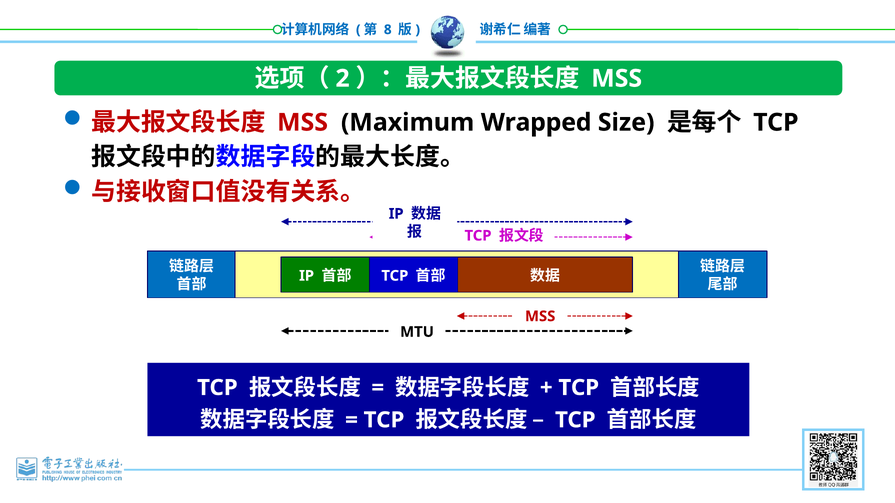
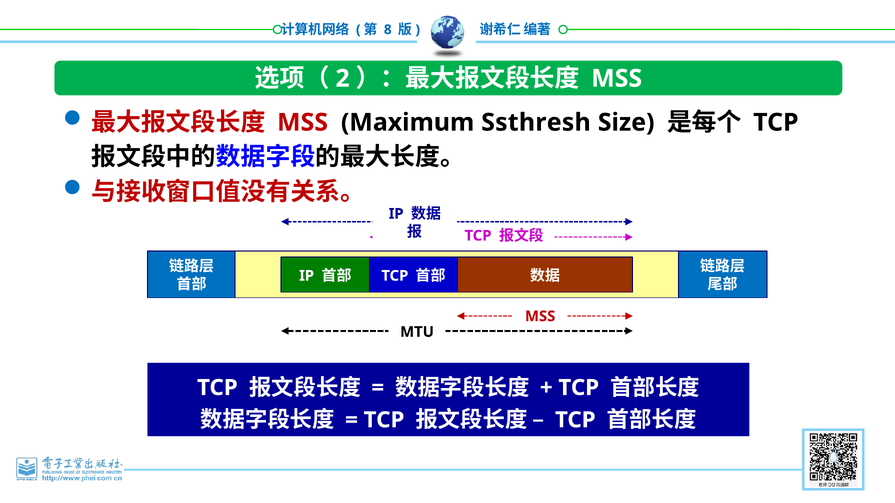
Wrapped: Wrapped -> Ssthresh
